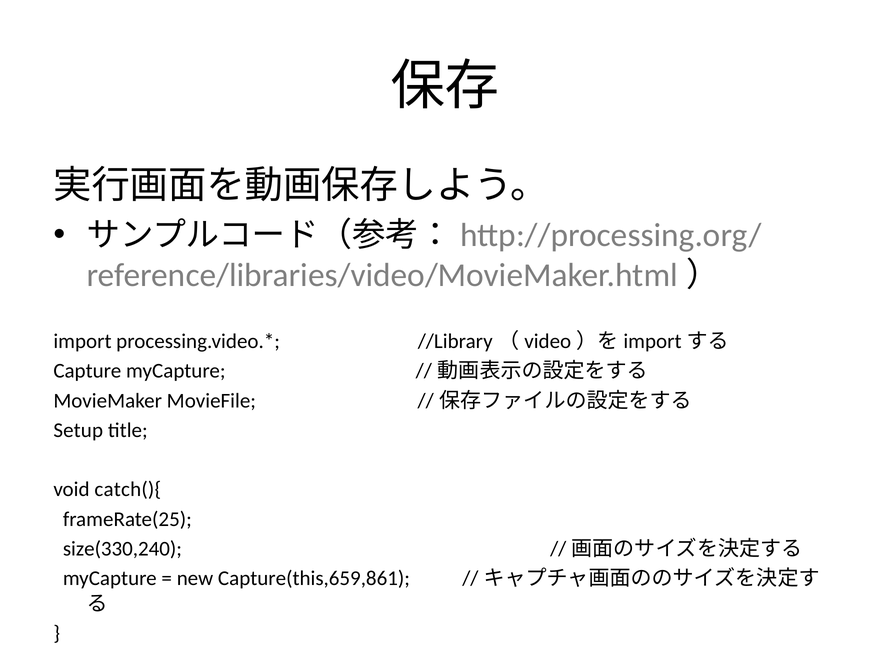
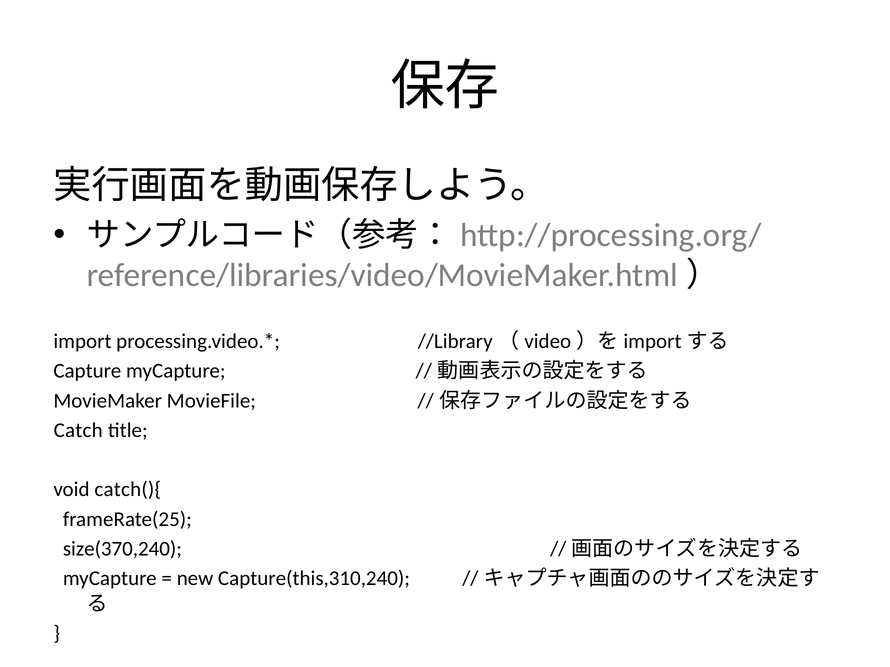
Setup: Setup -> Catch
size(330,240: size(330,240 -> size(370,240
Capture(this,659,861: Capture(this,659,861 -> Capture(this,310,240
